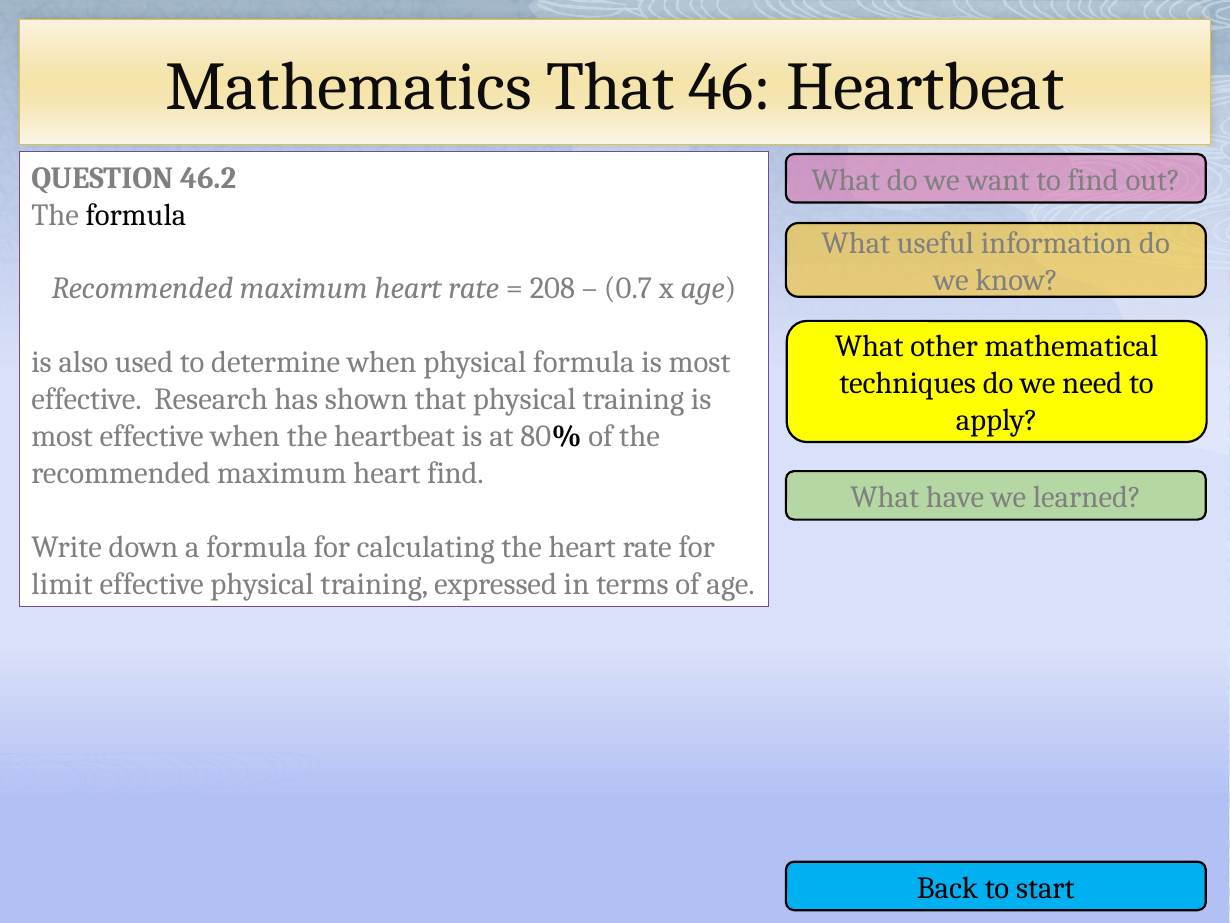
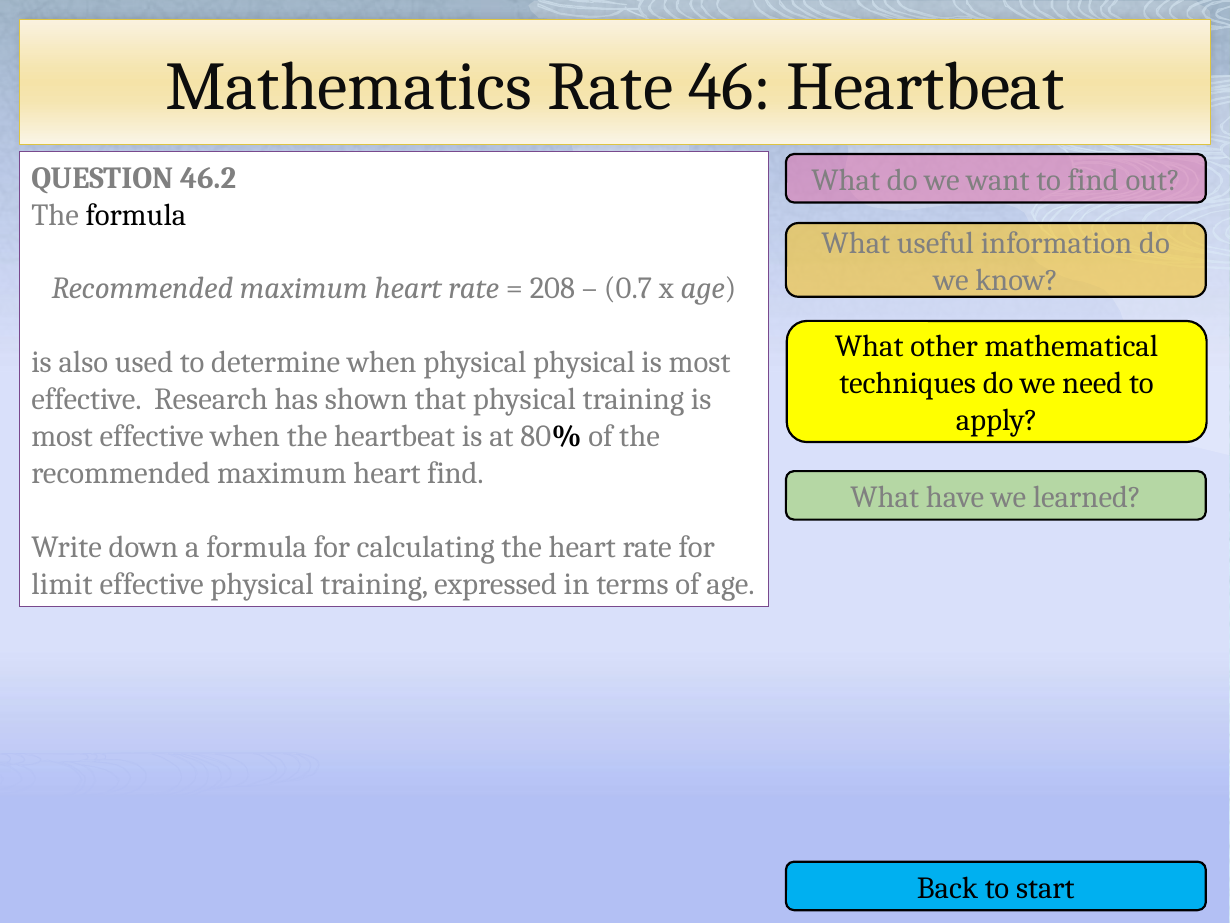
Mathematics That: That -> Rate
physical formula: formula -> physical
